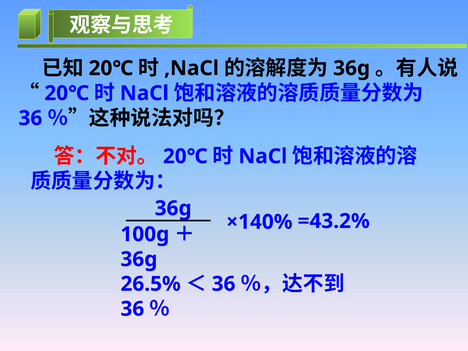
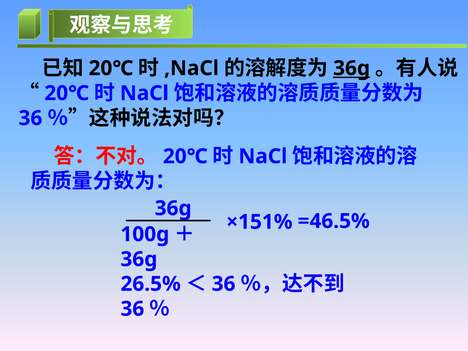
36g at (352, 68) underline: none -> present
=43.2%: =43.2% -> =46.5%
×140%: ×140% -> ×151%
